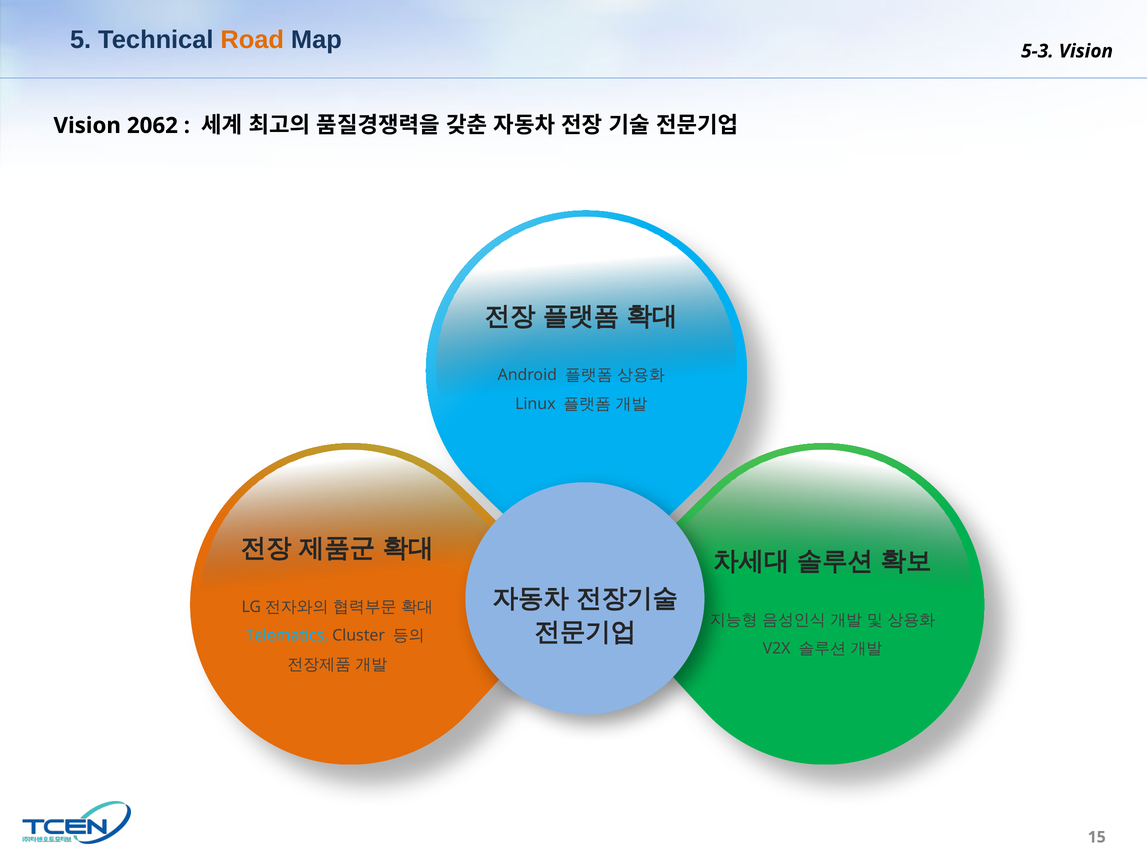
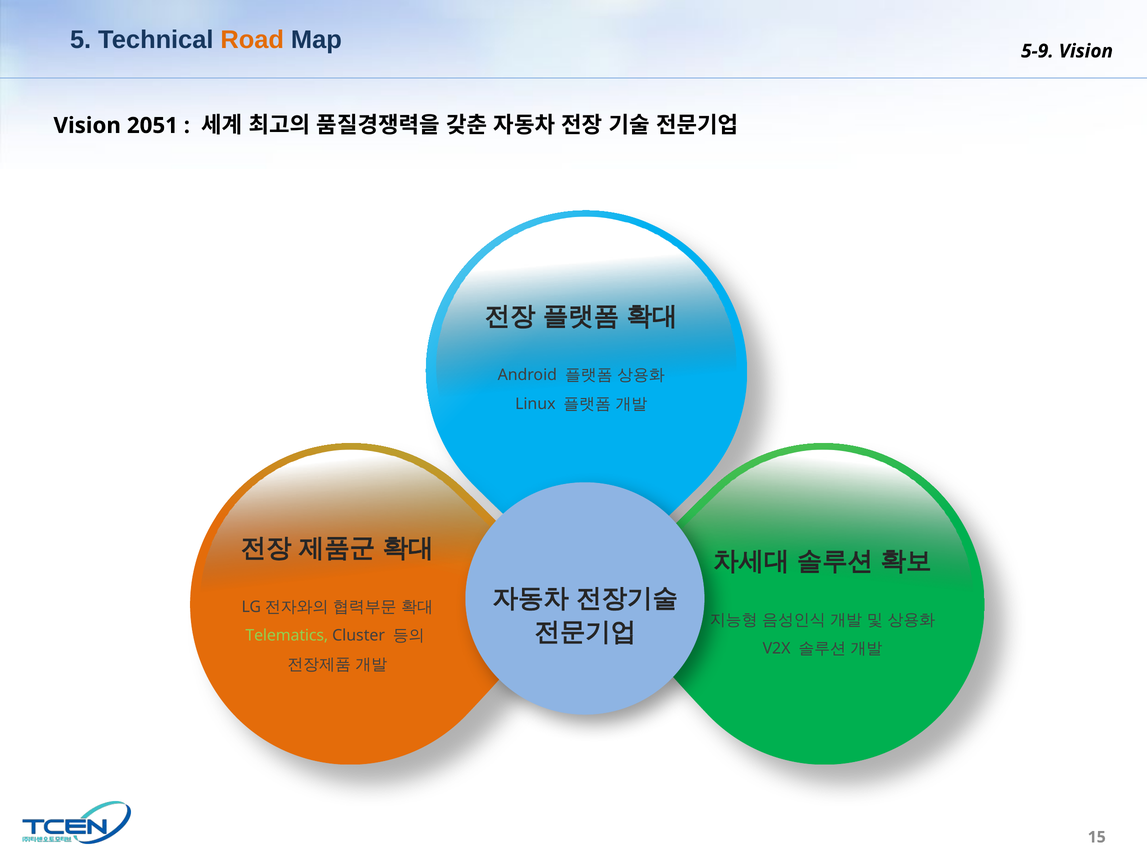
5-3: 5-3 -> 5-9
2062: 2062 -> 2051
Telematics colour: light blue -> light green
